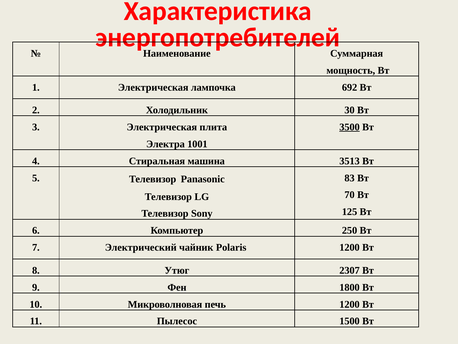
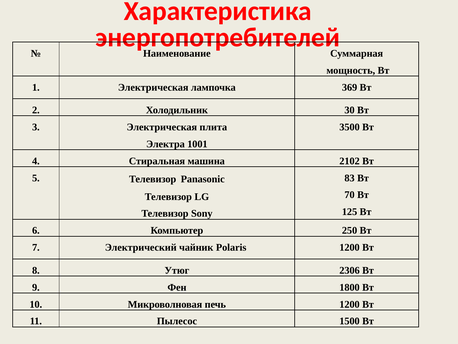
692: 692 -> 369
3500 underline: present -> none
3513: 3513 -> 2102
2307: 2307 -> 2306
